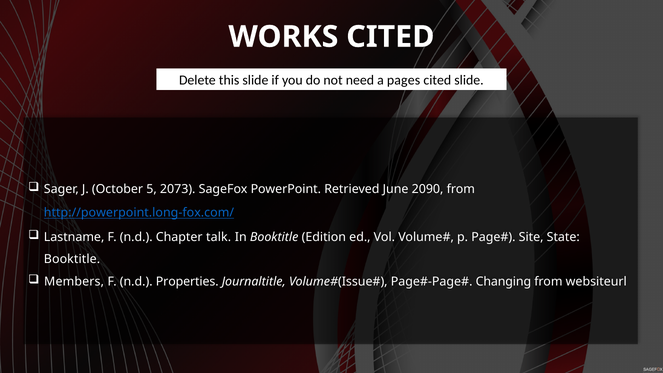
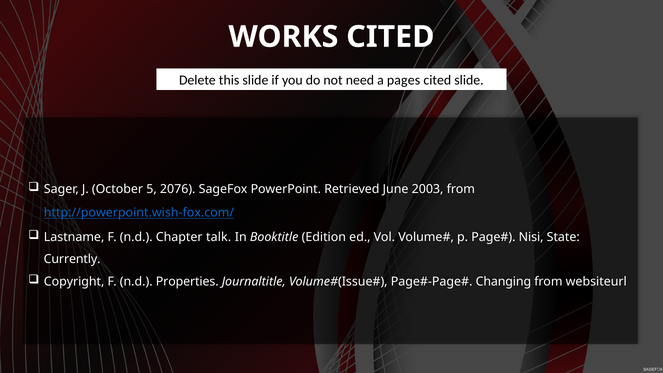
2073: 2073 -> 2076
2090: 2090 -> 2003
http://powerpoint.long-fox.com/: http://powerpoint.long-fox.com/ -> http://powerpoint.wish-fox.com/
Site: Site -> Nisi
Booktitle at (72, 259): Booktitle -> Currently
Members: Members -> Copyright
